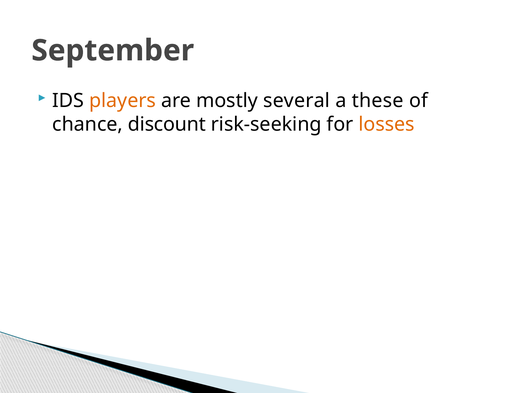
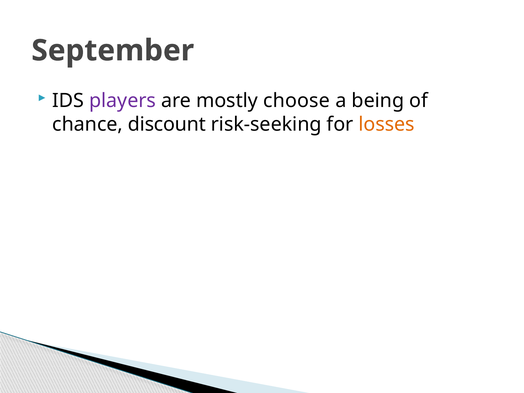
players colour: orange -> purple
several: several -> choose
these: these -> being
